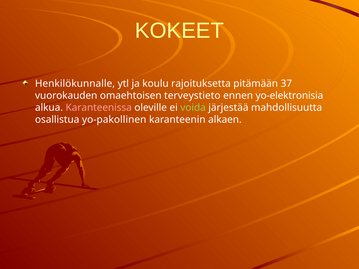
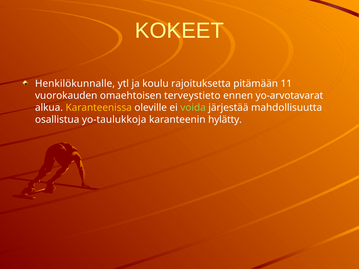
37: 37 -> 11
yo-elektronisia: yo-elektronisia -> yo-arvotavarat
Karanteenissa colour: pink -> yellow
yo-pakollinen: yo-pakollinen -> yo-taulukkoja
alkaen: alkaen -> hylätty
